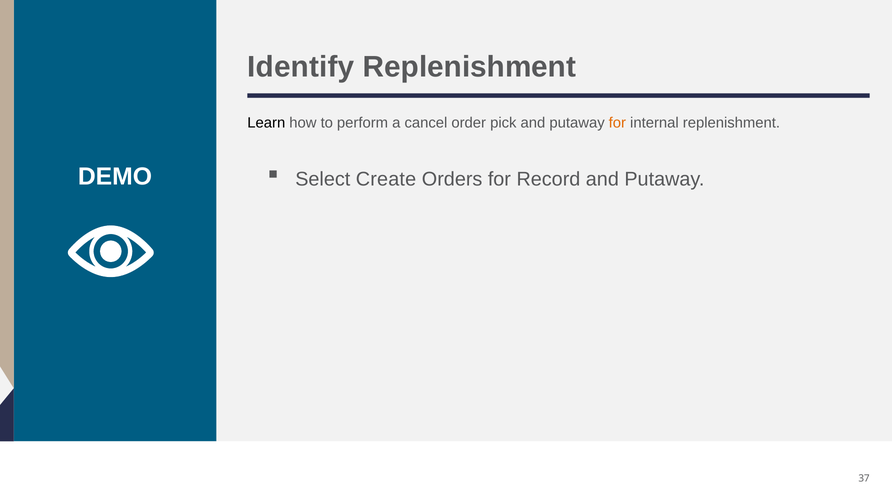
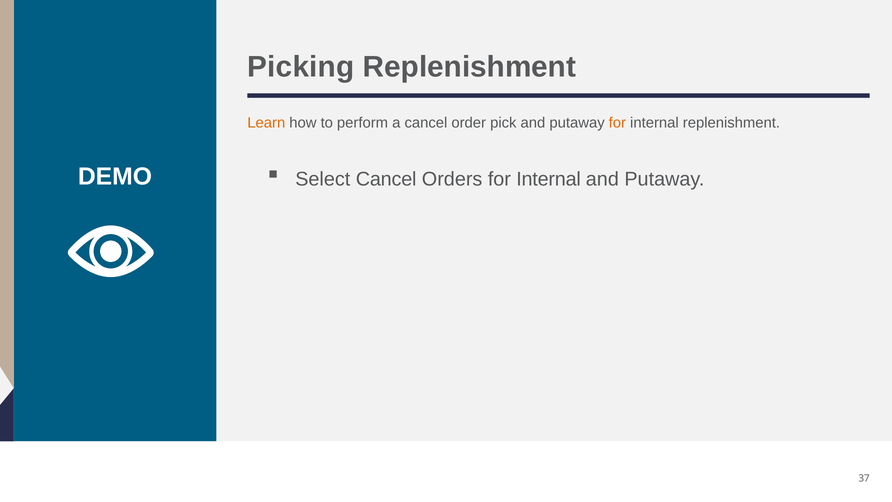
Identify: Identify -> Picking
Learn colour: black -> orange
Select Create: Create -> Cancel
Orders for Record: Record -> Internal
